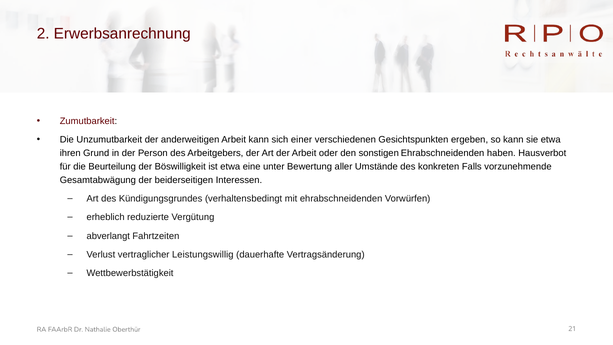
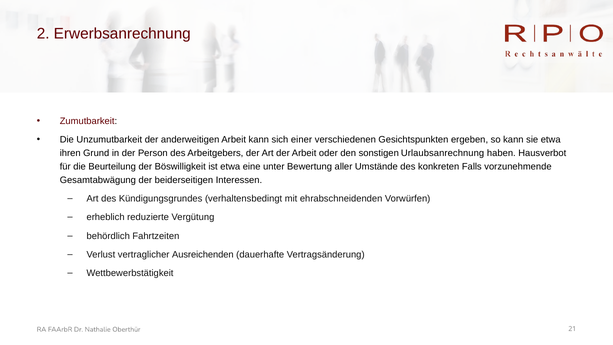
sonstigen Ehrabschneidenden: Ehrabschneidenden -> Urlaubsanrechnung
abverlangt: abverlangt -> behördlich
Leistungswillig: Leistungswillig -> Ausreichenden
